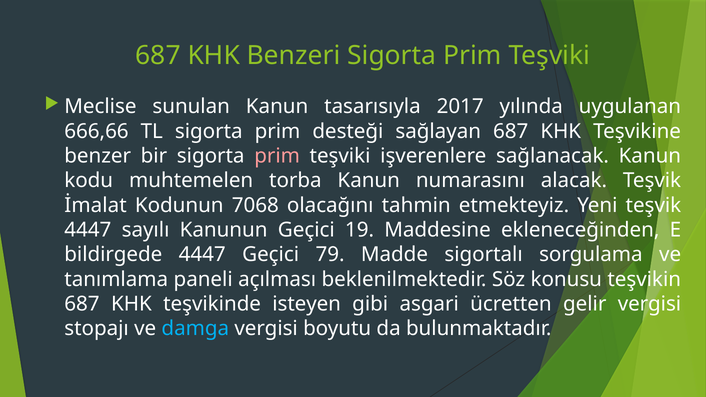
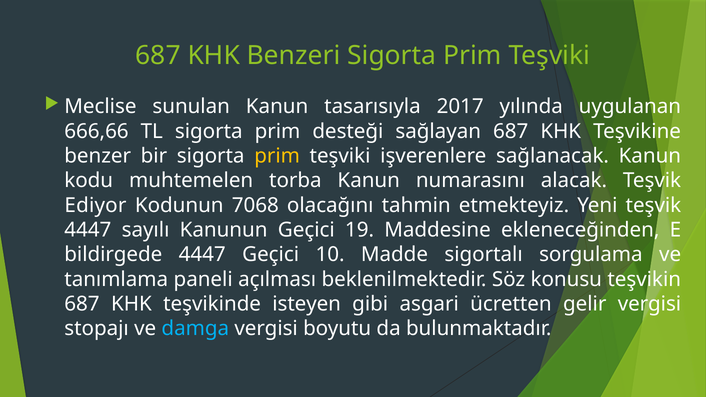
prim at (277, 156) colour: pink -> yellow
İmalat: İmalat -> Ediyor
79: 79 -> 10
